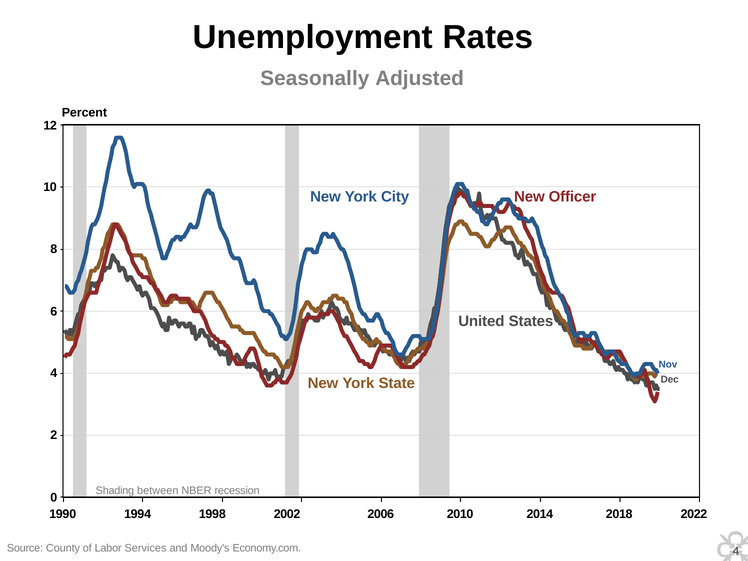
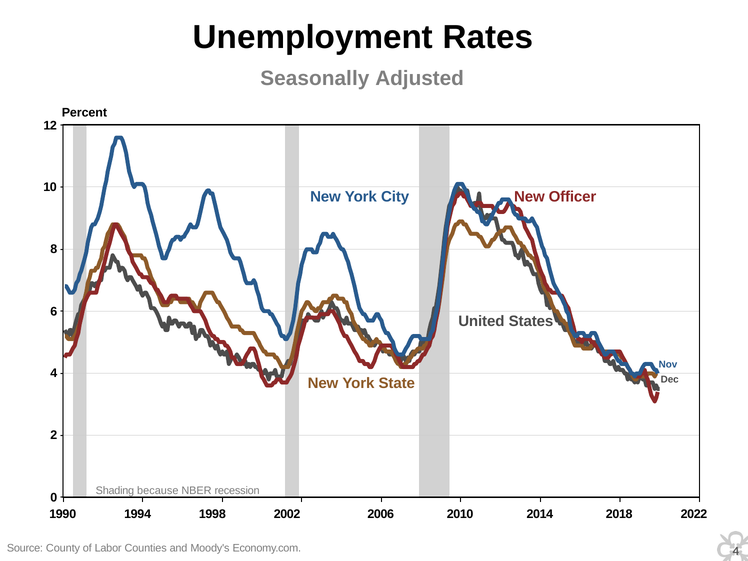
between: between -> because
Services: Services -> Counties
